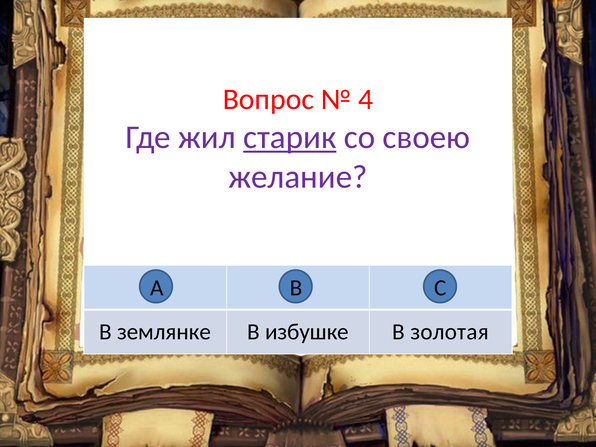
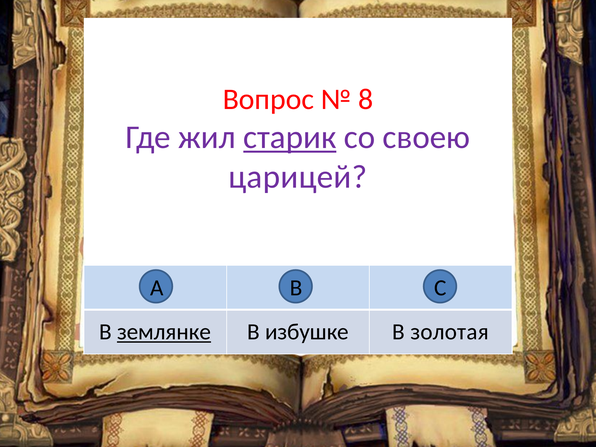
4: 4 -> 8
желание: желание -> царицей
землянке underline: none -> present
